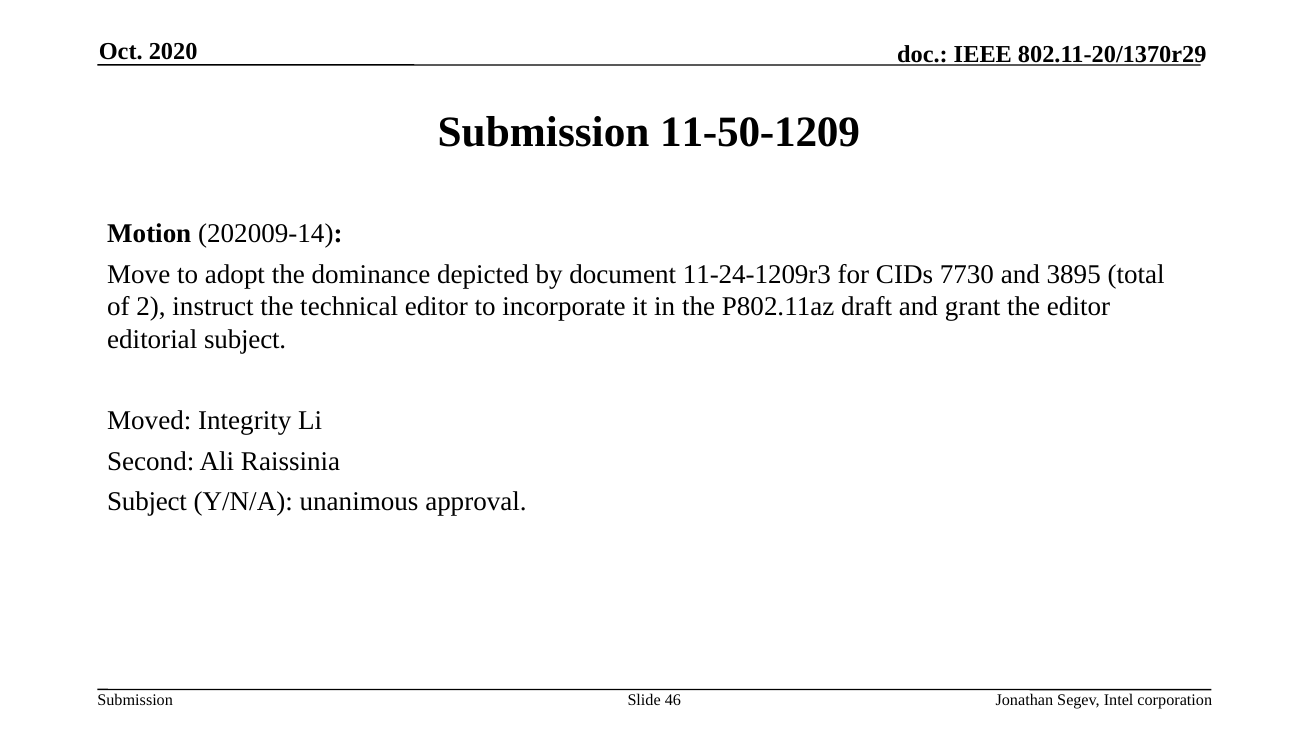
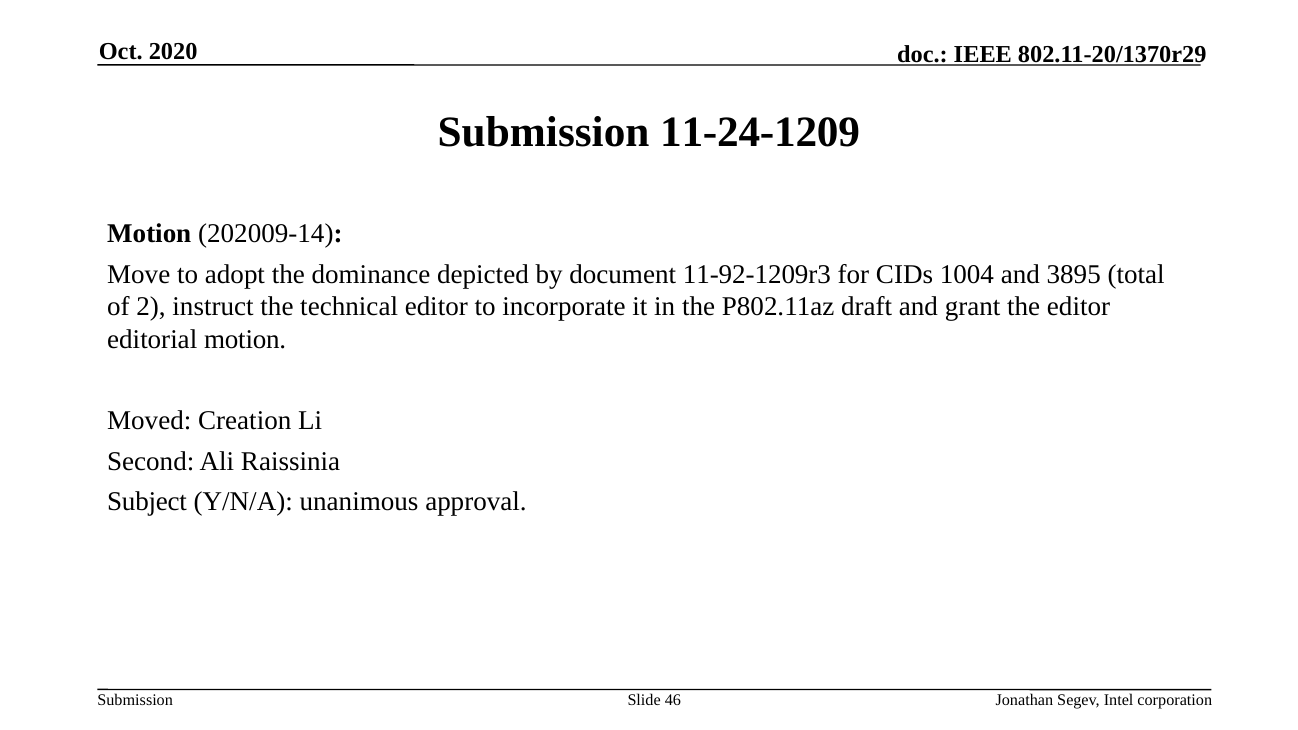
11-50-1209: 11-50-1209 -> 11-24-1209
11-24-1209r3: 11-24-1209r3 -> 11-92-1209r3
7730: 7730 -> 1004
editorial subject: subject -> motion
Integrity: Integrity -> Creation
